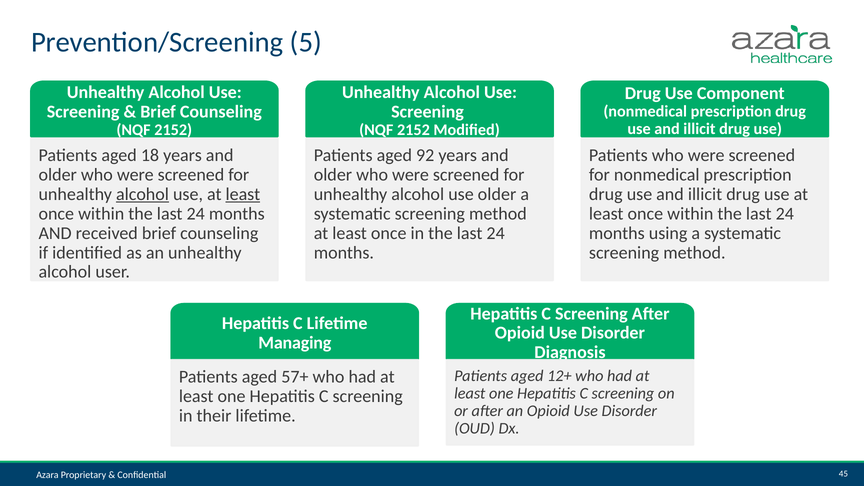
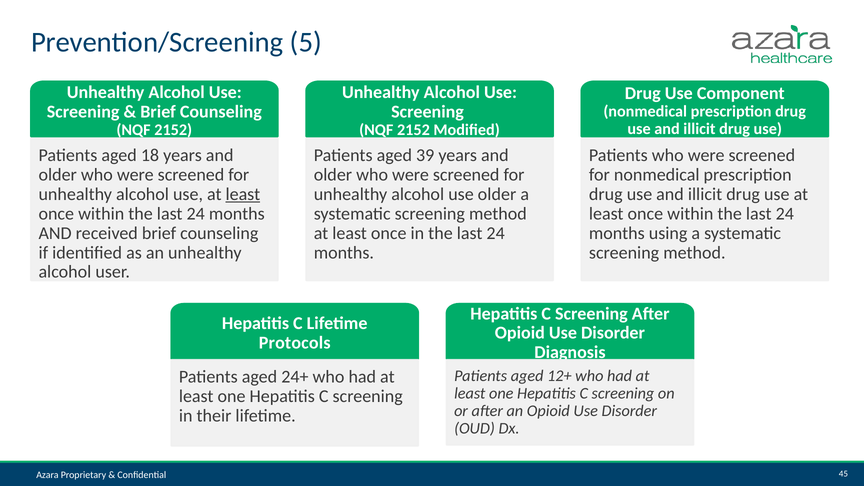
92: 92 -> 39
alcohol at (142, 194) underline: present -> none
Managing: Managing -> Protocols
57+: 57+ -> 24+
